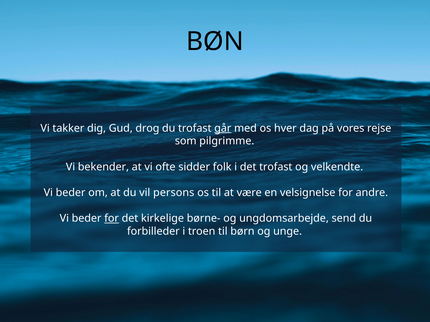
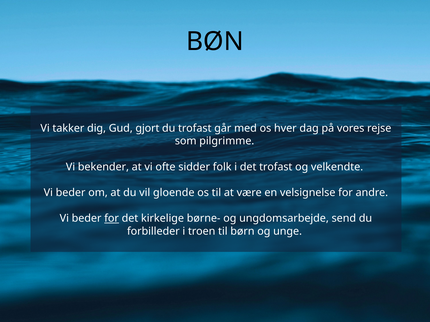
drog: drog -> gjort
går underline: present -> none
persons: persons -> gloende
